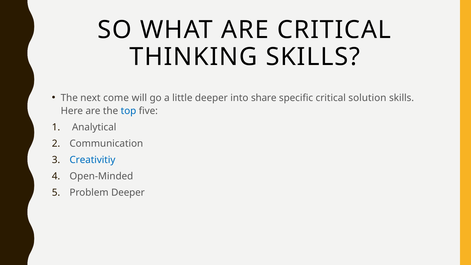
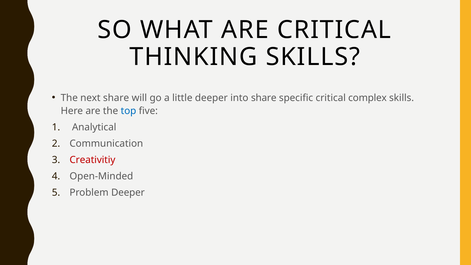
next come: come -> share
solution: solution -> complex
Creativitiy colour: blue -> red
